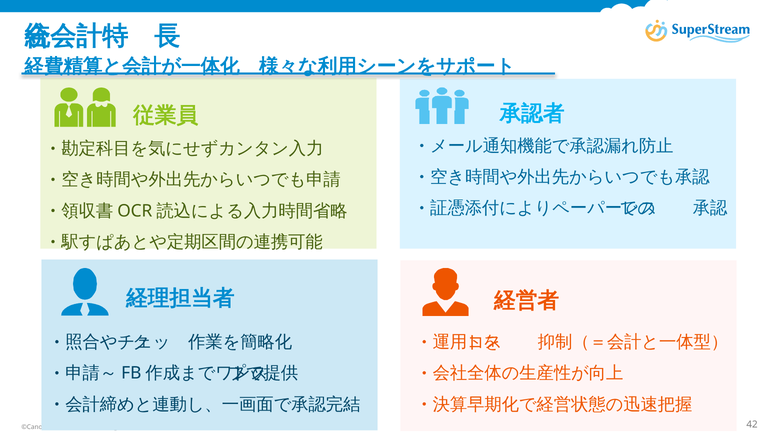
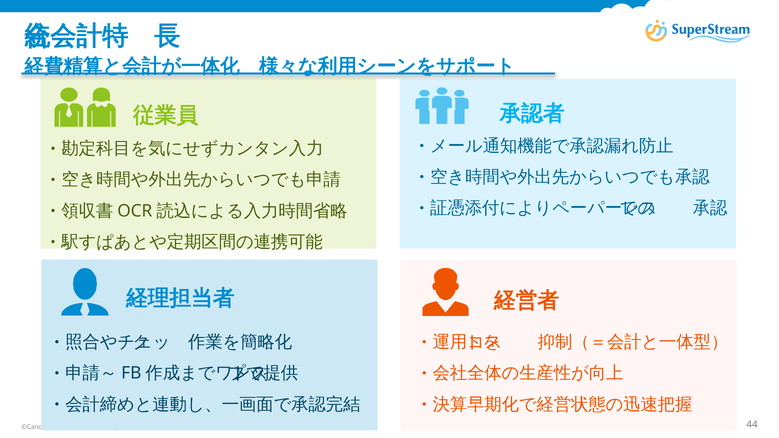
42: 42 -> 44
